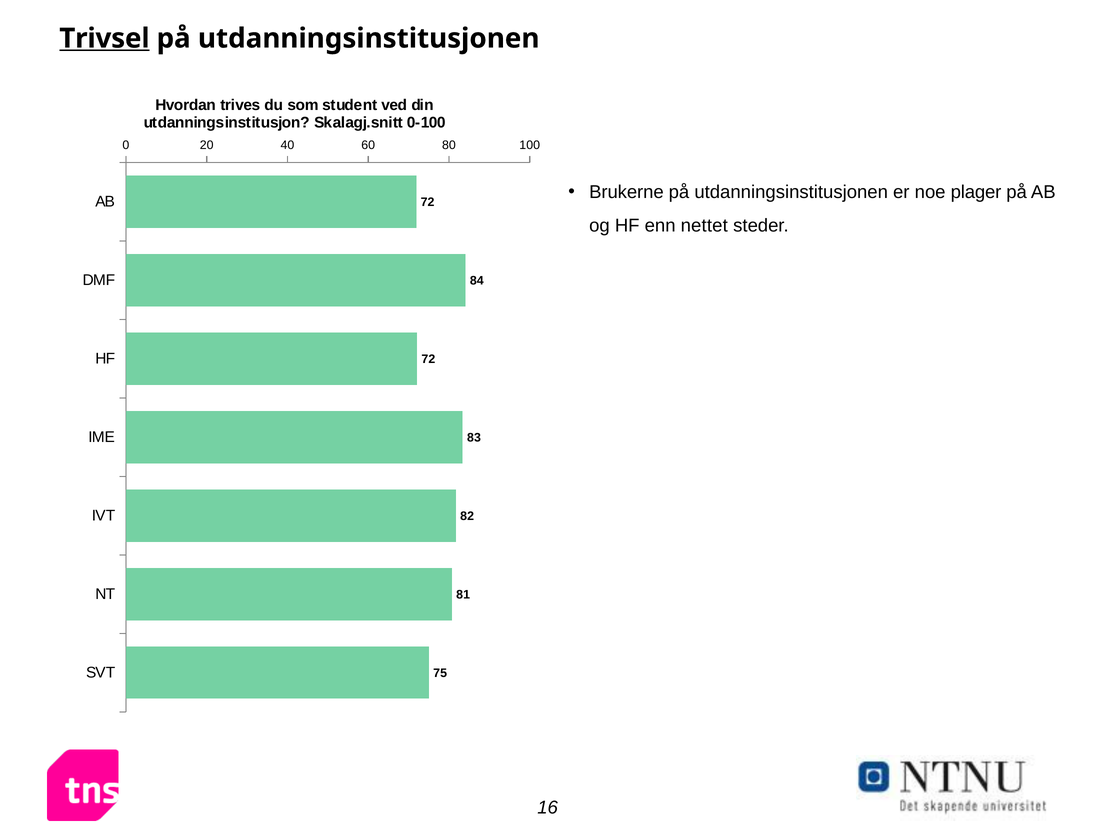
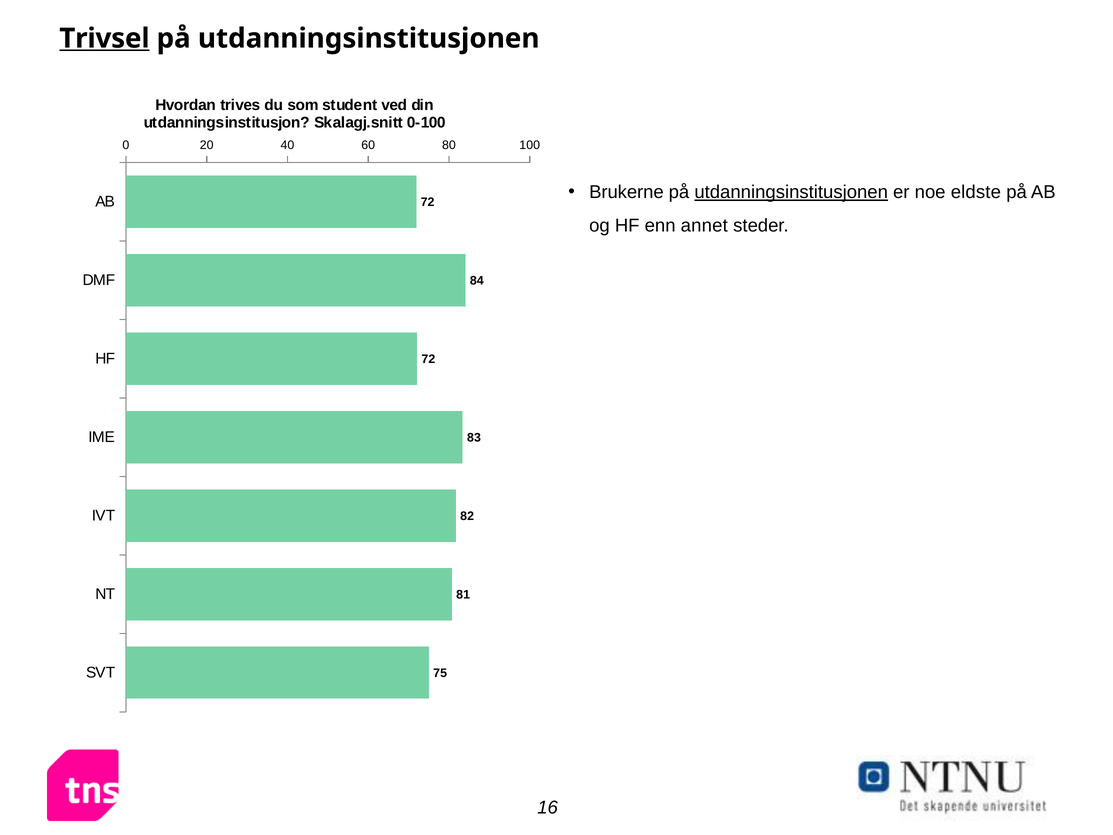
utdanningsinstitusjonen at (791, 192) underline: none -> present
plager: plager -> eldste
nettet: nettet -> annet
